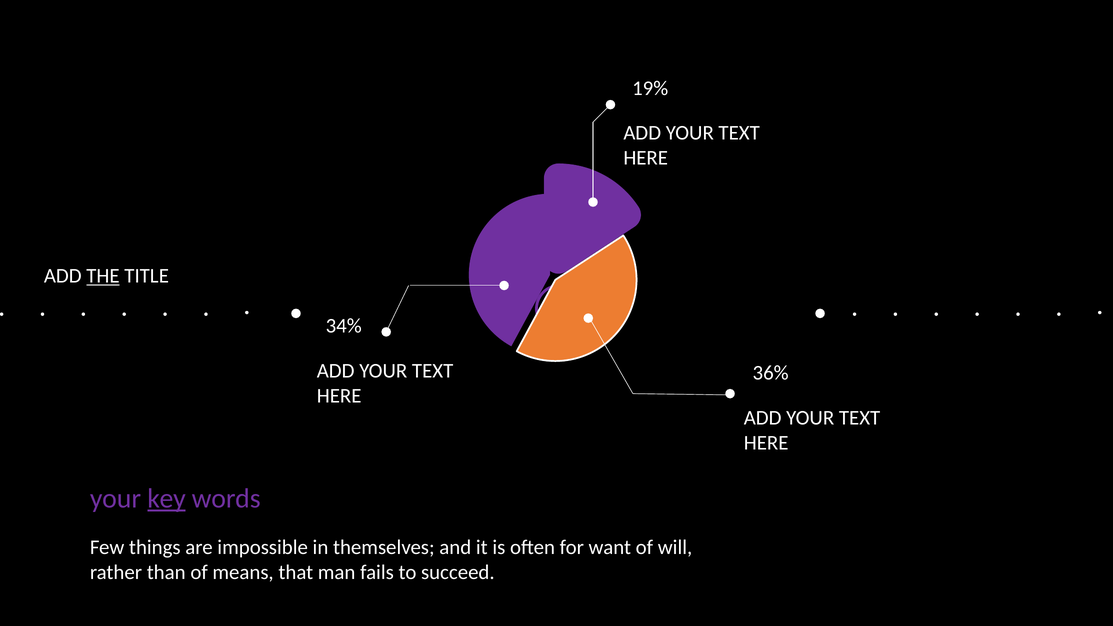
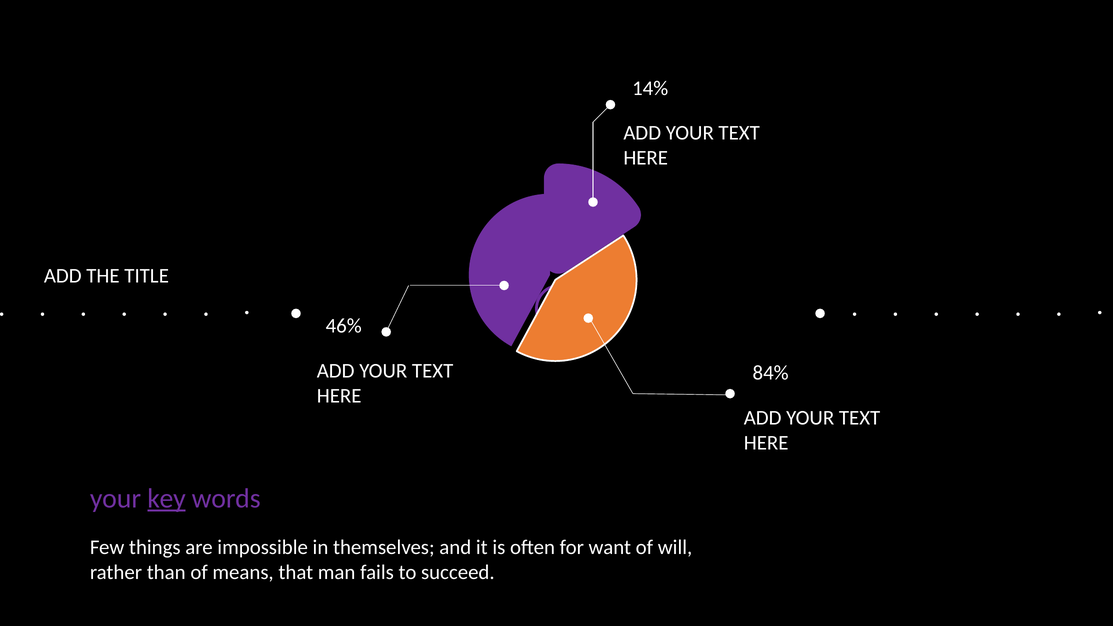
19%: 19% -> 14%
THE underline: present -> none
34%: 34% -> 46%
36%: 36% -> 84%
